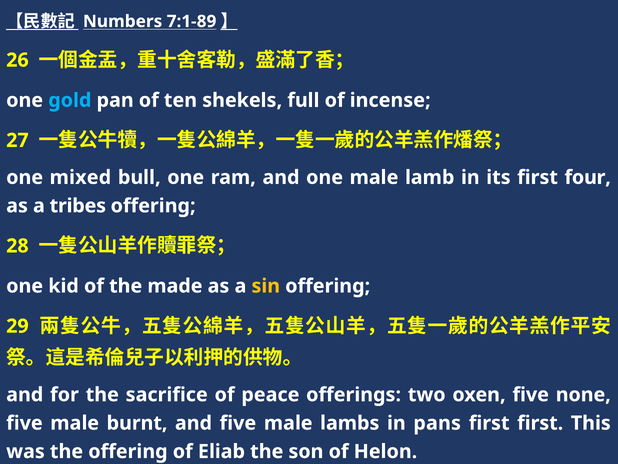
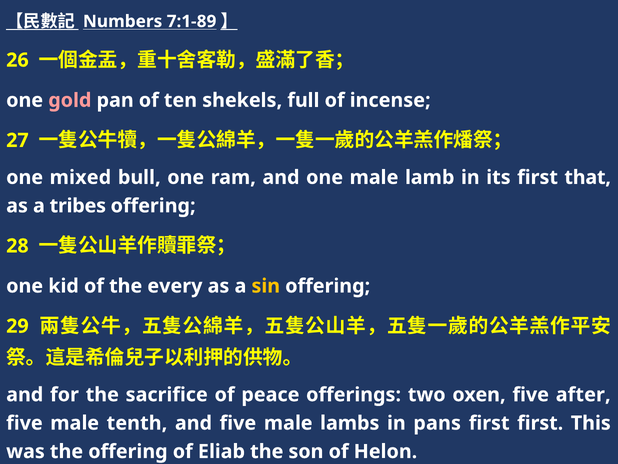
gold colour: light blue -> pink
four: four -> that
made: made -> every
none: none -> after
burnt: burnt -> tenth
